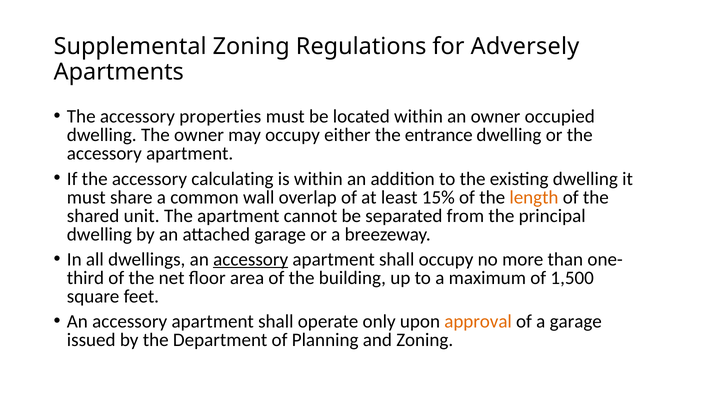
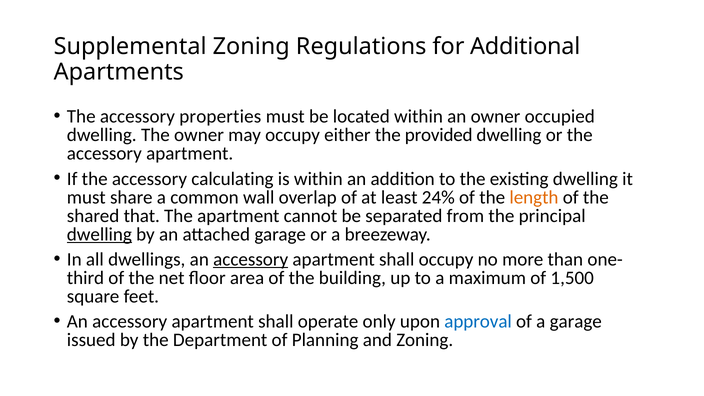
Adversely: Adversely -> Additional
entrance: entrance -> provided
15%: 15% -> 24%
unit: unit -> that
dwelling at (99, 234) underline: none -> present
approval colour: orange -> blue
